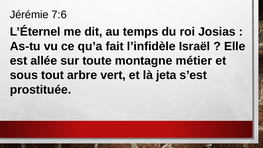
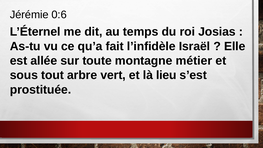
7:6: 7:6 -> 0:6
jeta: jeta -> lieu
